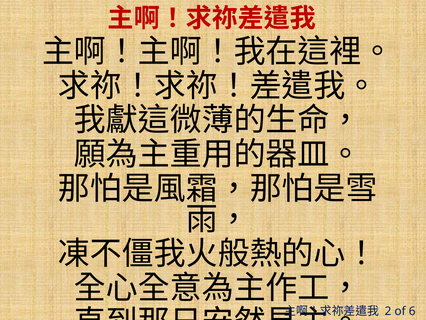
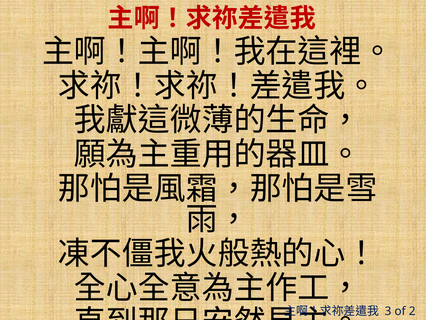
2: 2 -> 3
6: 6 -> 2
